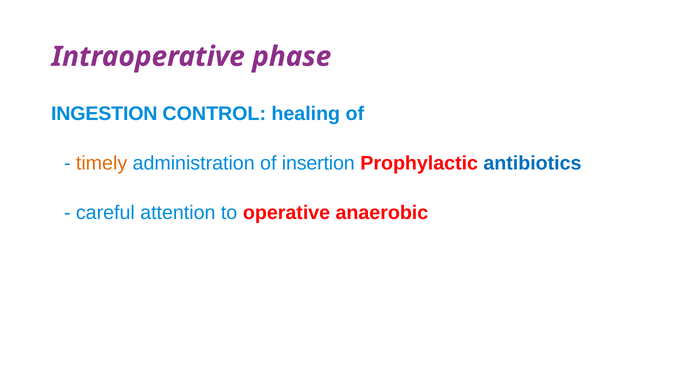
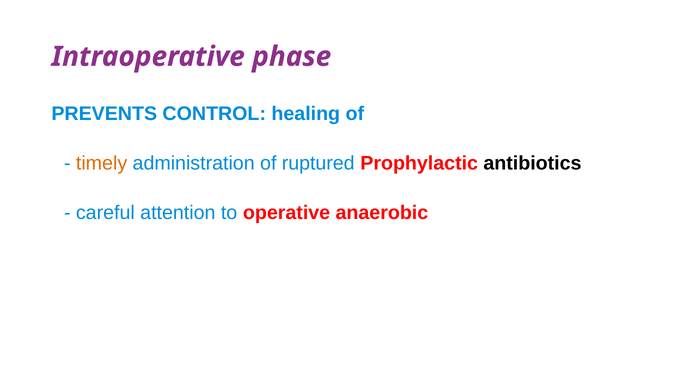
INGESTION: INGESTION -> PREVENTS
insertion: insertion -> ruptured
antibiotics colour: blue -> black
